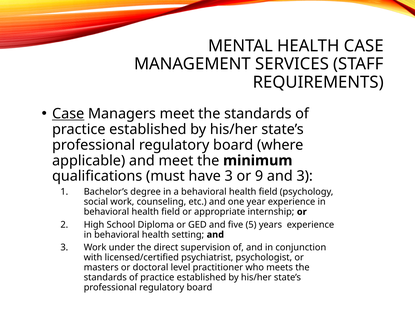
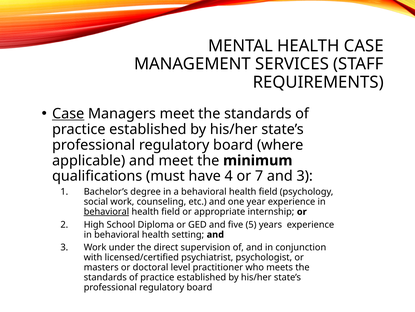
have 3: 3 -> 4
9: 9 -> 7
behavioral at (106, 211) underline: none -> present
